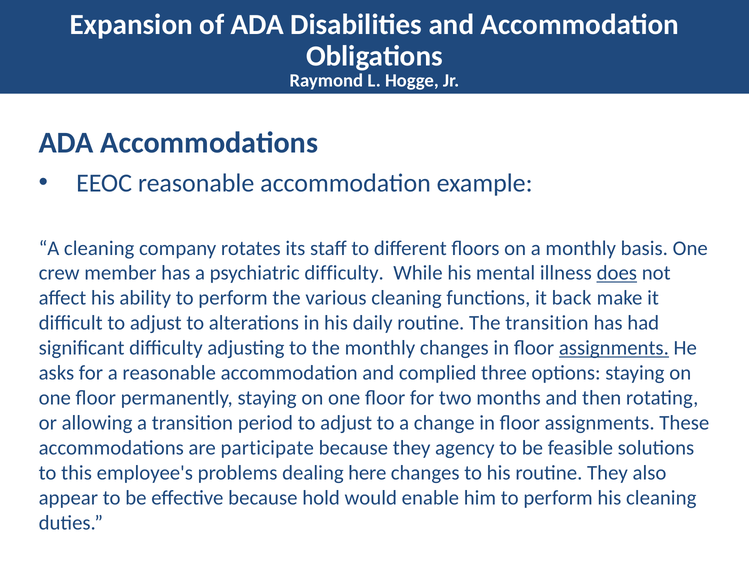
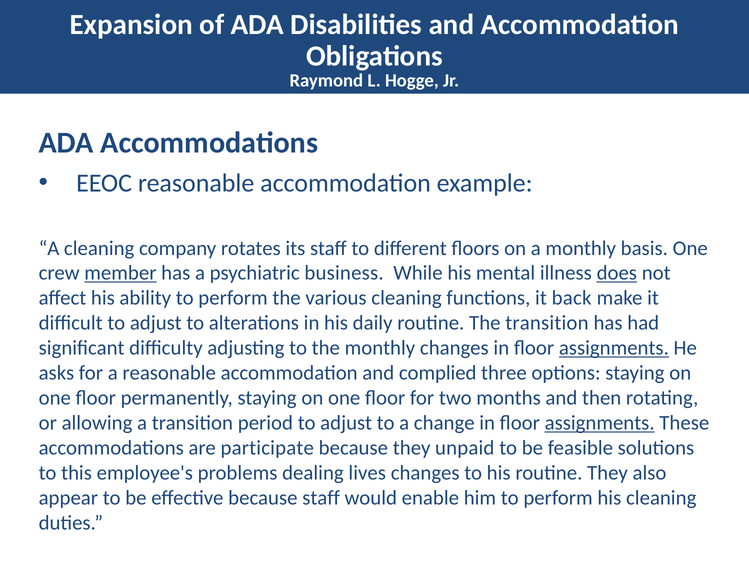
member underline: none -> present
psychiatric difficulty: difficulty -> business
assignments at (600, 423) underline: none -> present
agency: agency -> unpaid
here: here -> lives
because hold: hold -> staff
